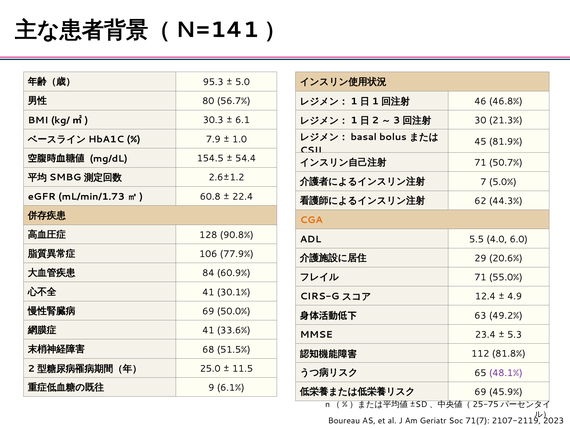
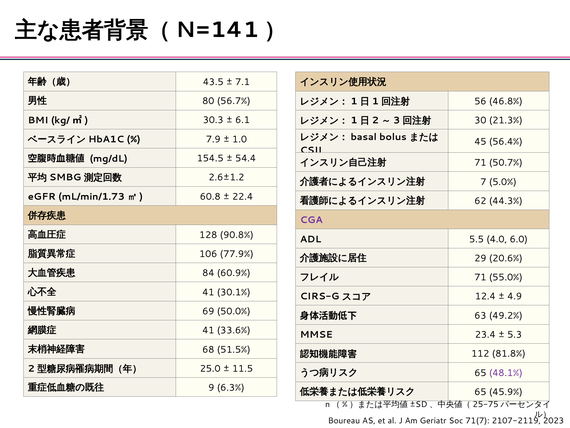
95.3: 95.3 -> 43.5
5.0: 5.0 -> 7.1
46: 46 -> 56
81.9%: 81.9% -> 56.4%
CGA colour: orange -> purple
6.1%: 6.1% -> 6.3%
69 at (480, 392): 69 -> 65
